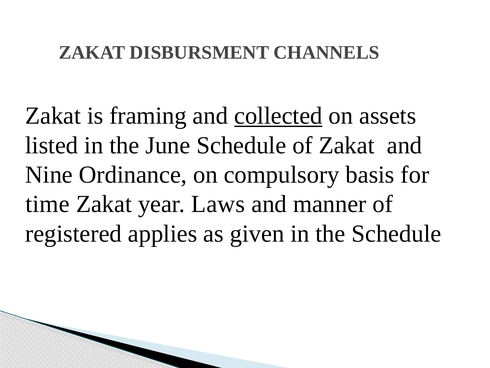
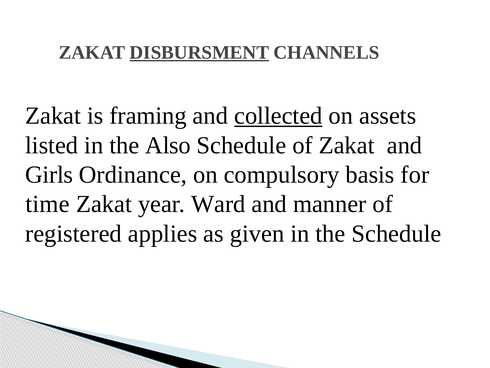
DISBURSMENT underline: none -> present
June: June -> Also
Nine: Nine -> Girls
Laws: Laws -> Ward
